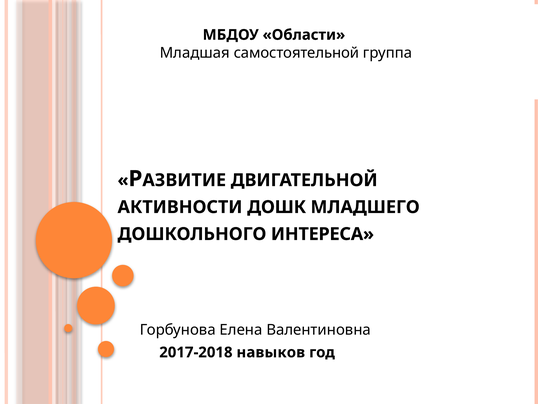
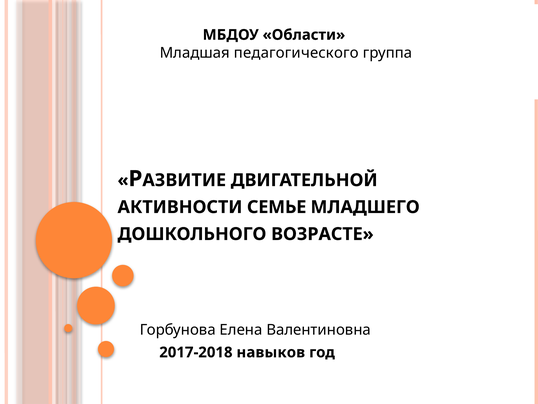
самостоятельной: самостоятельной -> педагогического
ДОШК: ДОШК -> СЕМЬЕ
ИНТЕРЕСА: ИНТЕРЕСА -> ВОЗРАСТЕ
